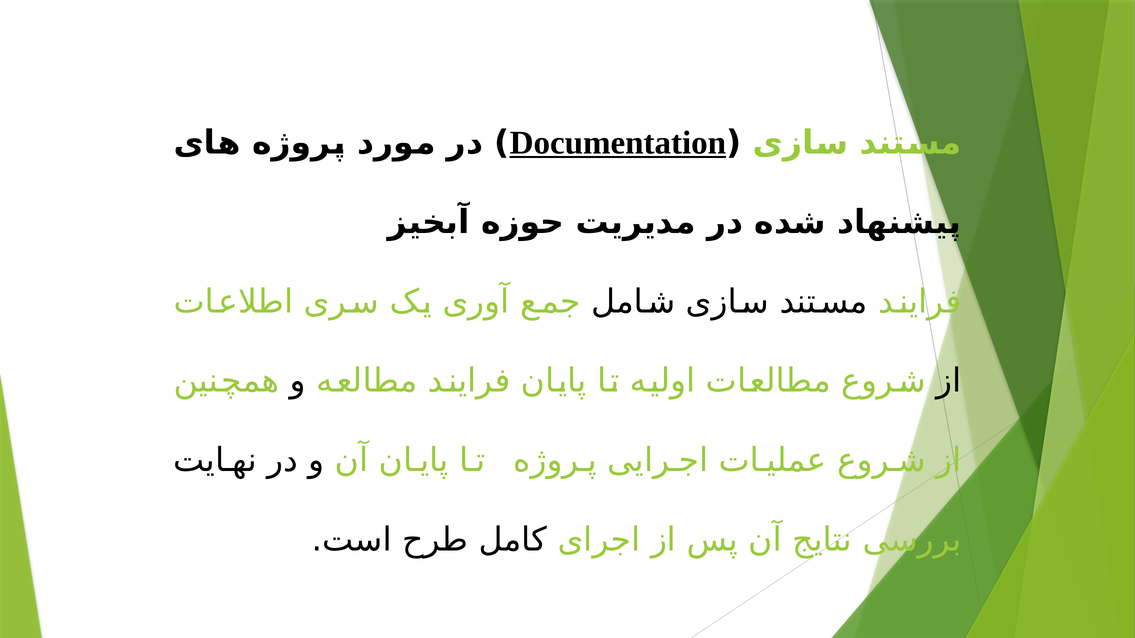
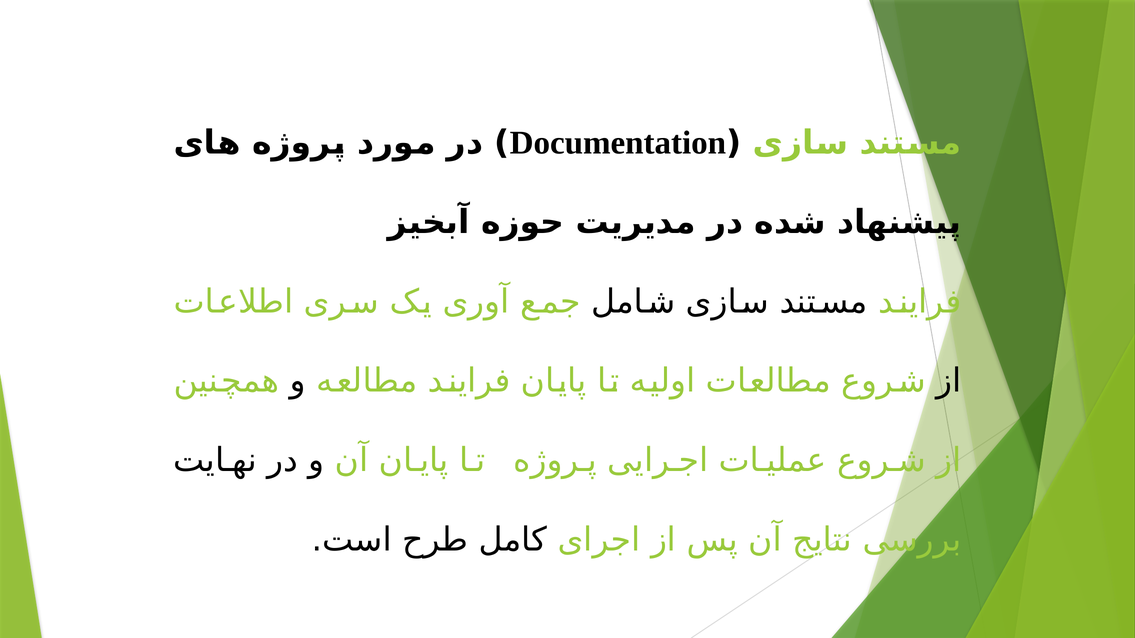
Documentation underline: present -> none
